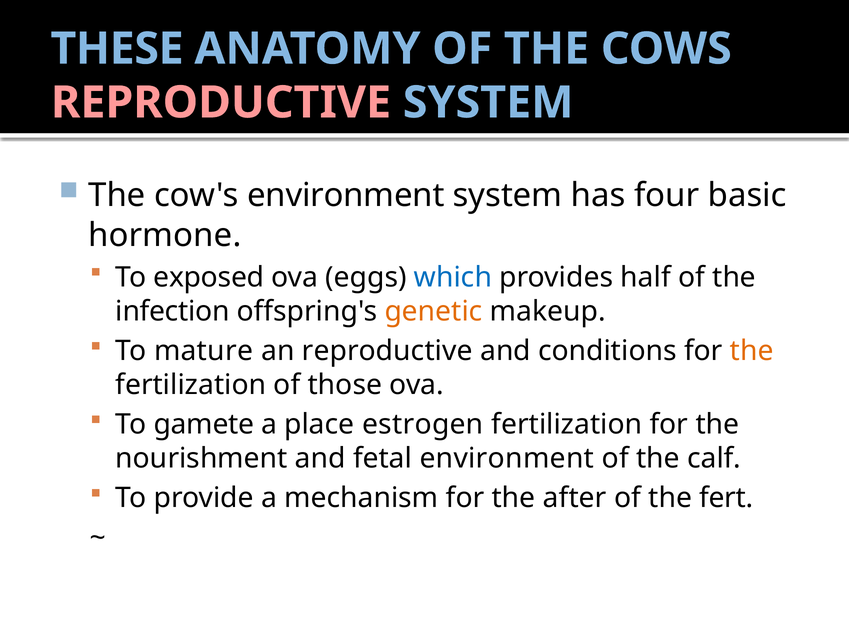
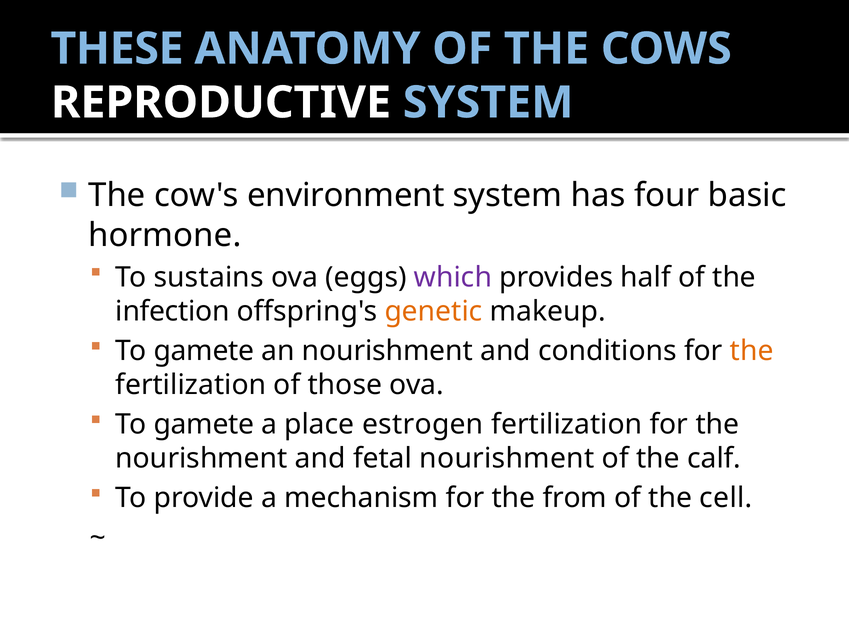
REPRODUCTIVE at (221, 103) colour: pink -> white
exposed: exposed -> sustains
which colour: blue -> purple
mature at (204, 351): mature -> gamete
an reproductive: reproductive -> nourishment
fetal environment: environment -> nourishment
after: after -> from
fert: fert -> cell
